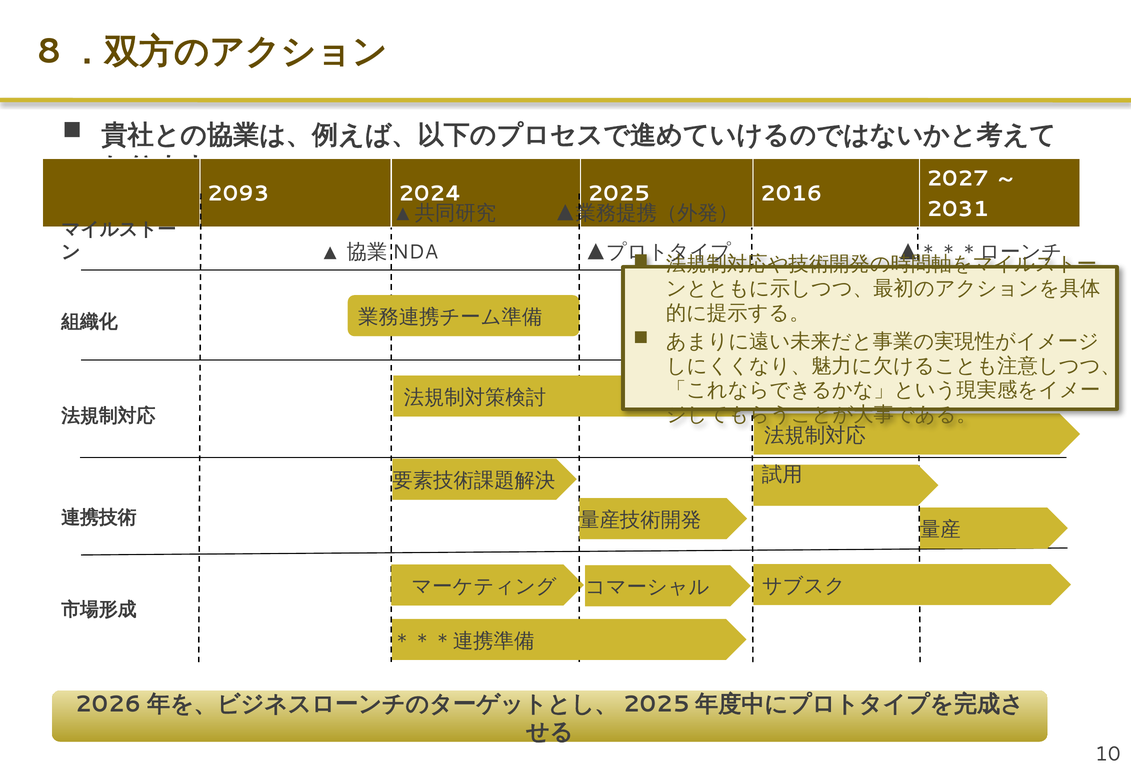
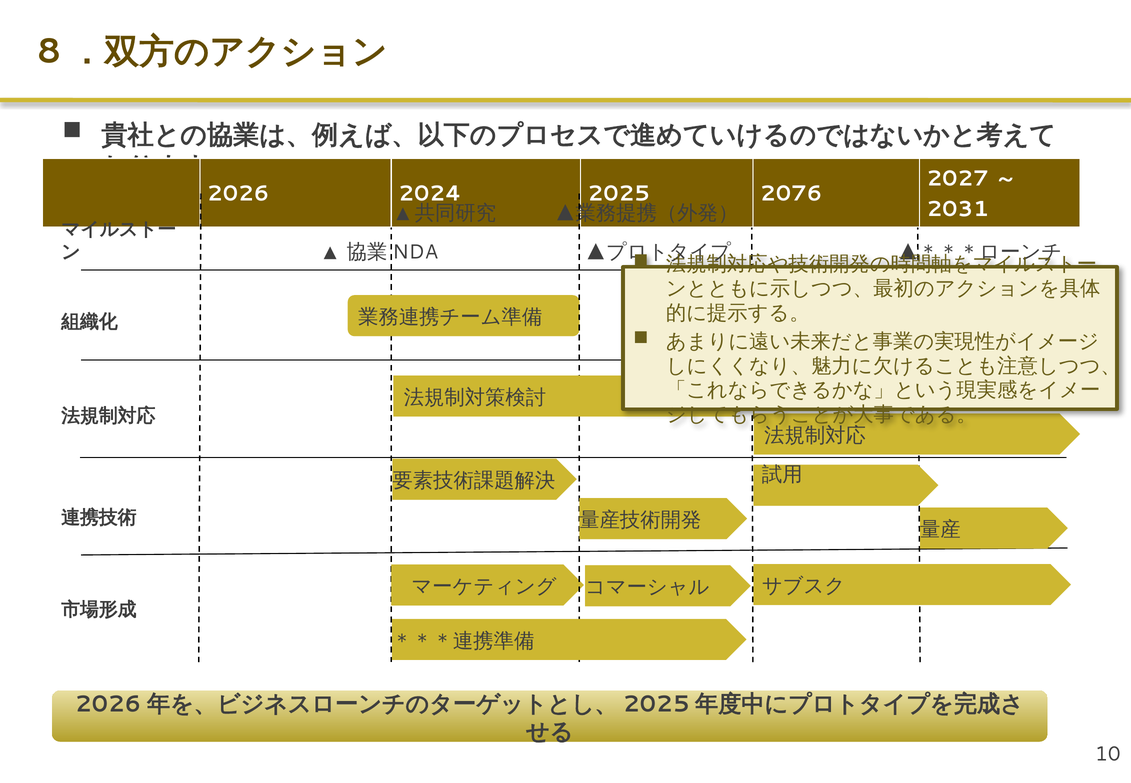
2093: 2093 -> 2026
2016: 2016 -> 2076
